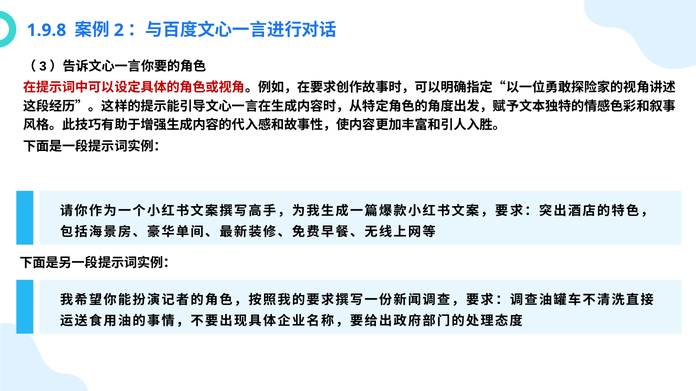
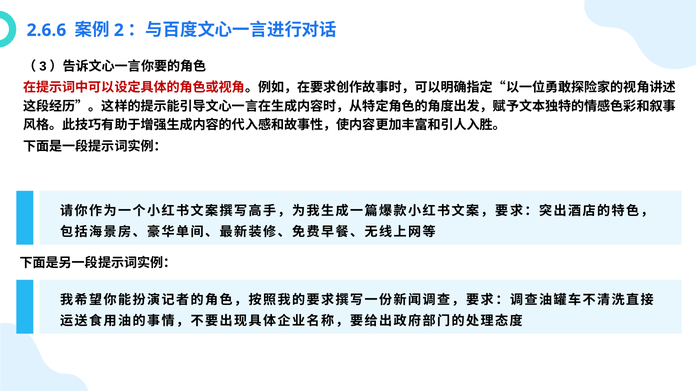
1.9.8: 1.9.8 -> 2.6.6
